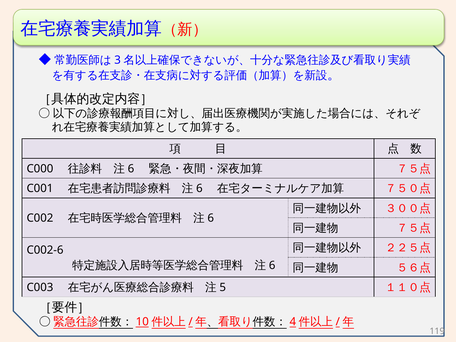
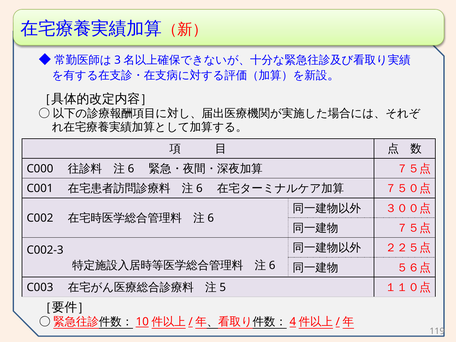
C002-6: C002-6 -> C002-3
